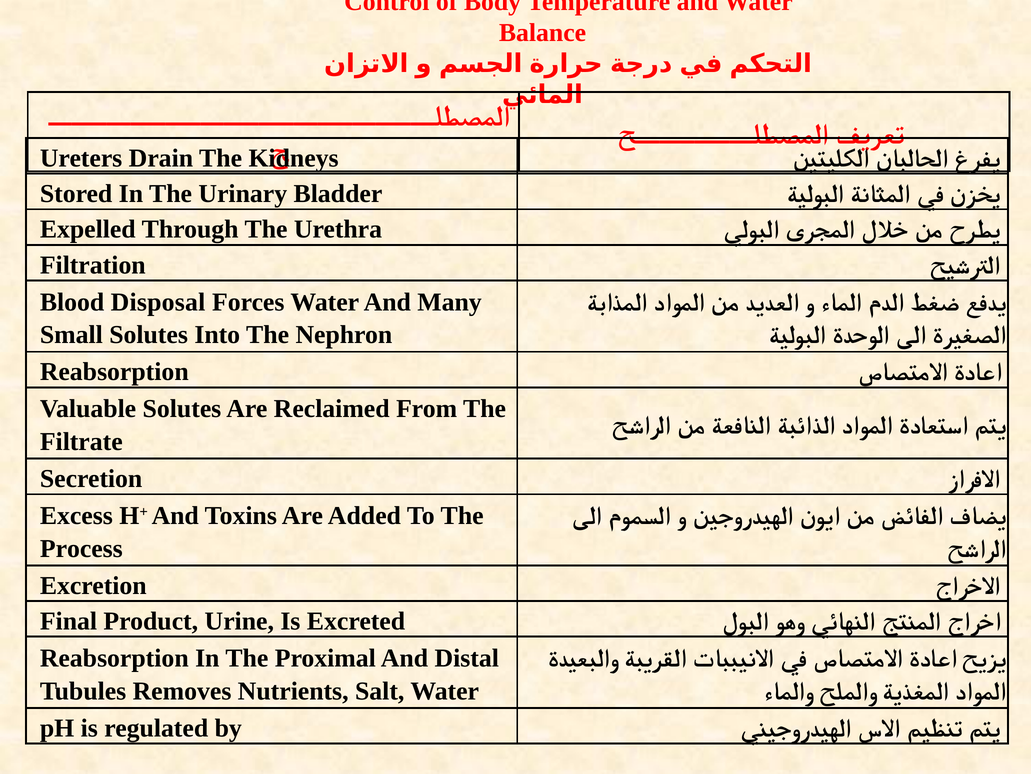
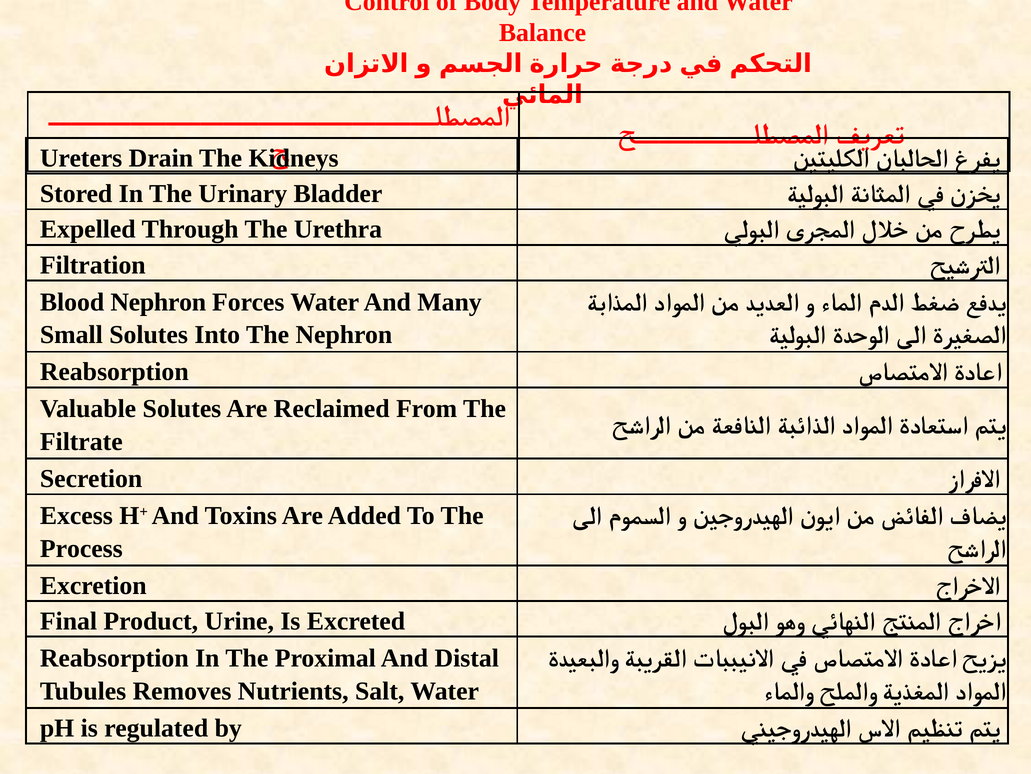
Blood Disposal: Disposal -> Nephron
